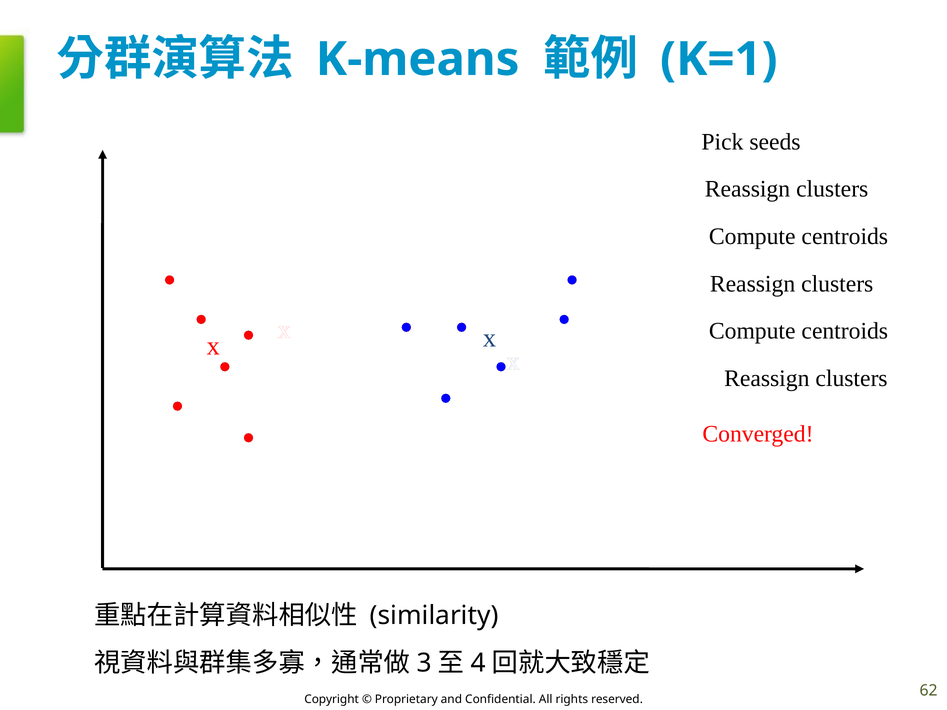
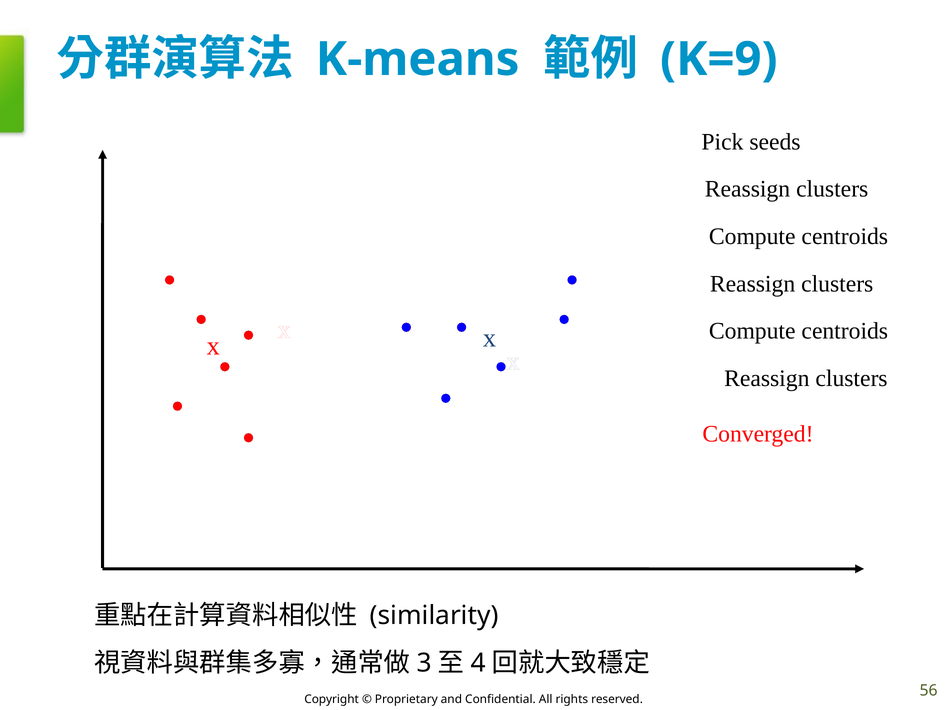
K=1: K=1 -> K=9
62: 62 -> 56
